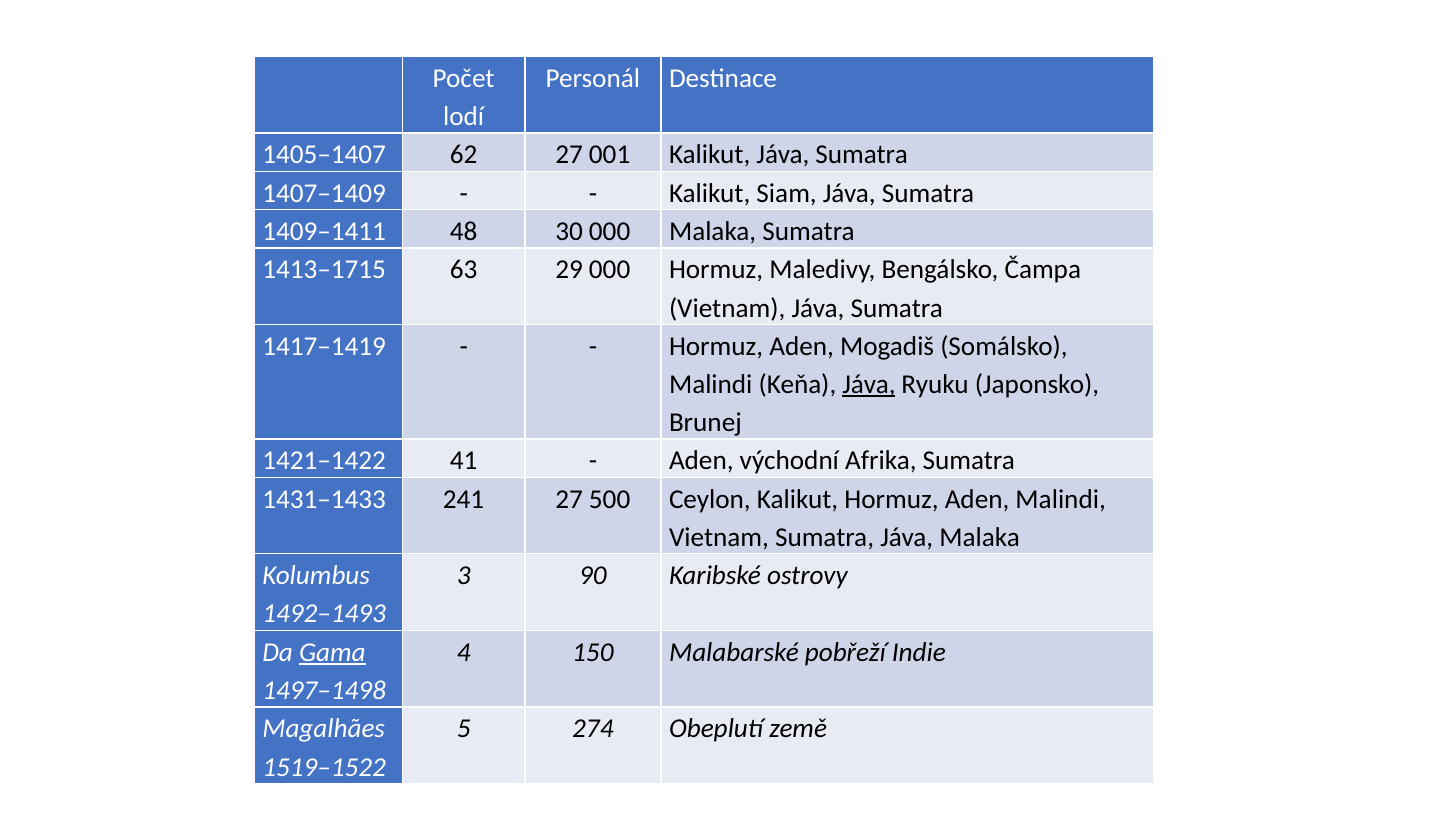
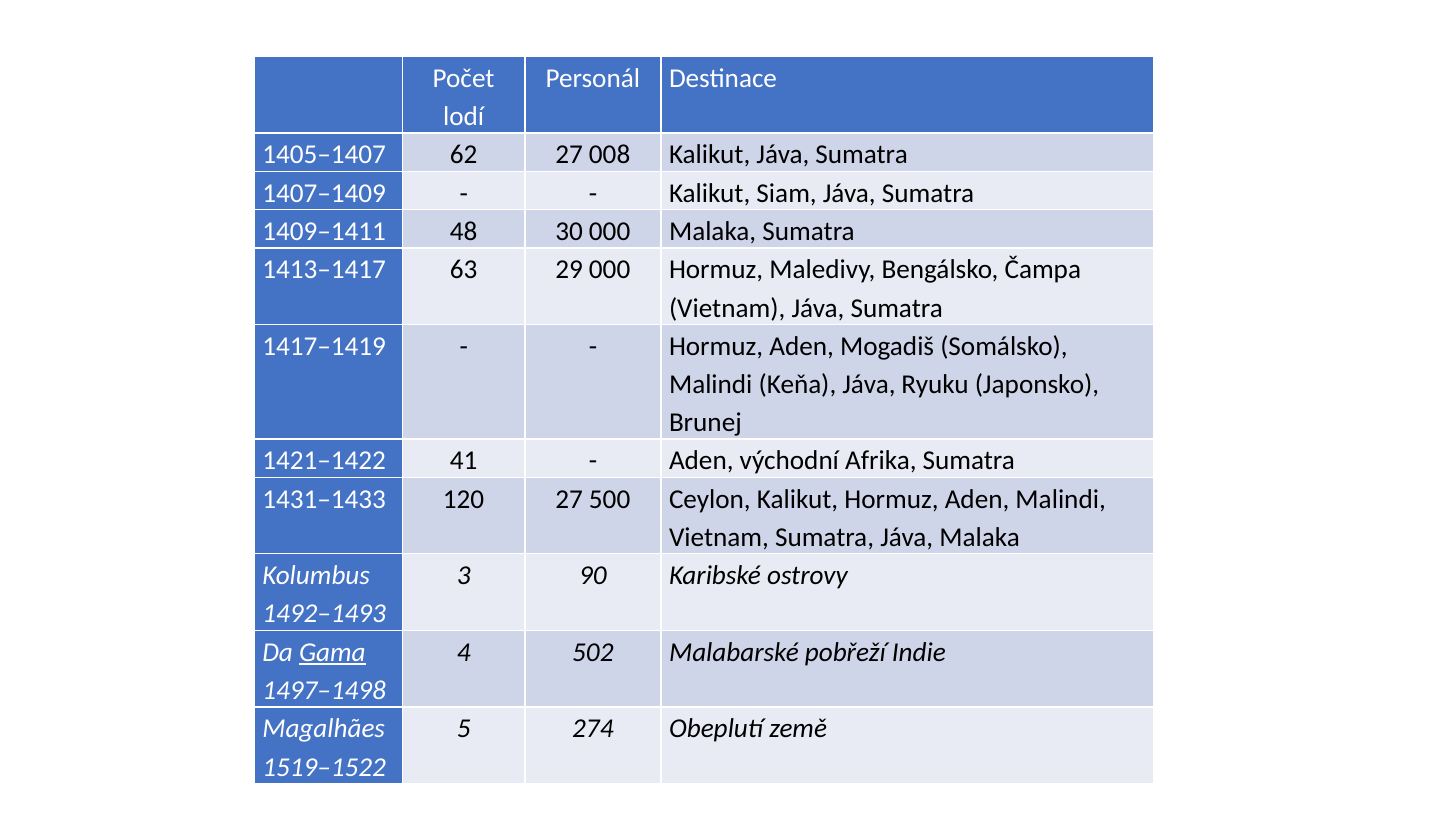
001: 001 -> 008
1413–1715: 1413–1715 -> 1413–1417
Jáva at (869, 385) underline: present -> none
241: 241 -> 120
150: 150 -> 502
